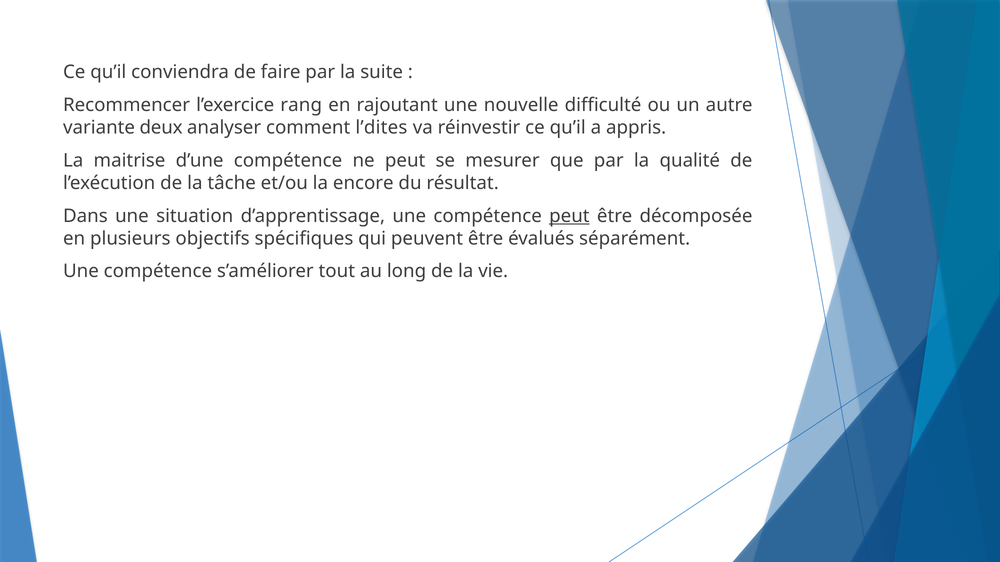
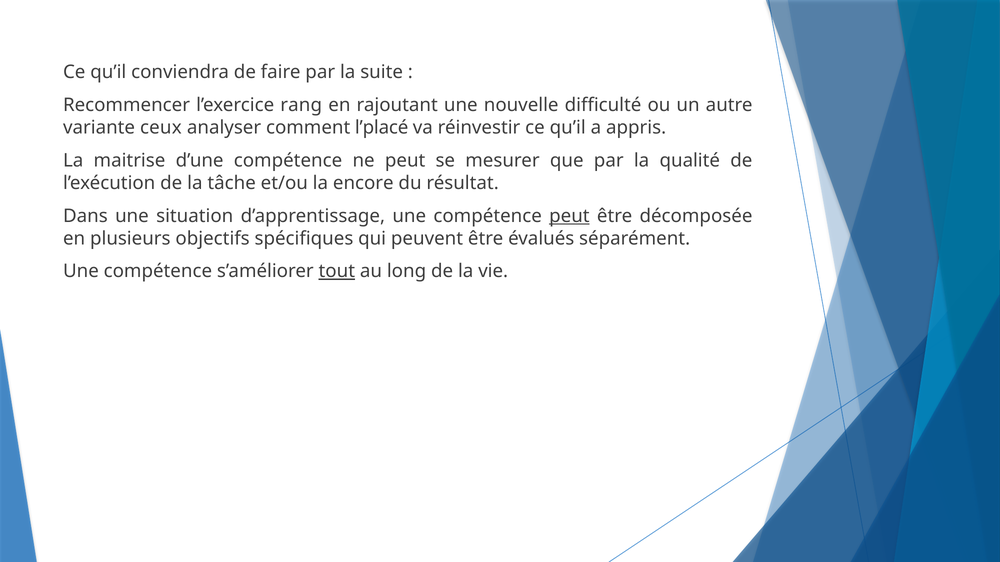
deux: deux -> ceux
l’dites: l’dites -> l’placé
tout underline: none -> present
